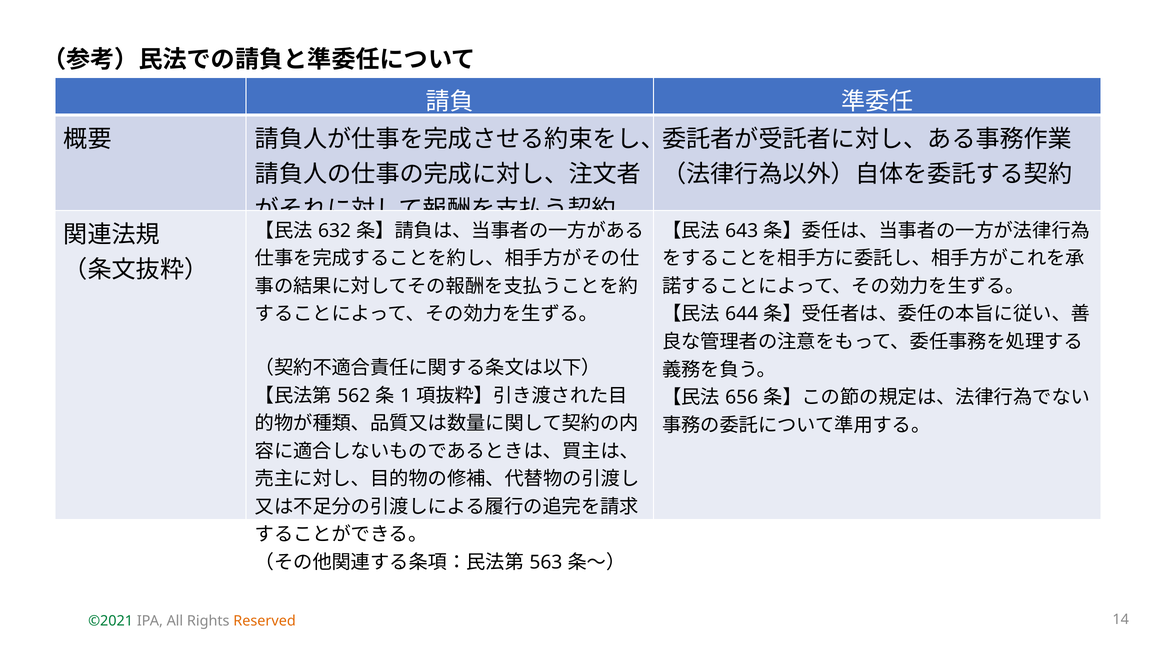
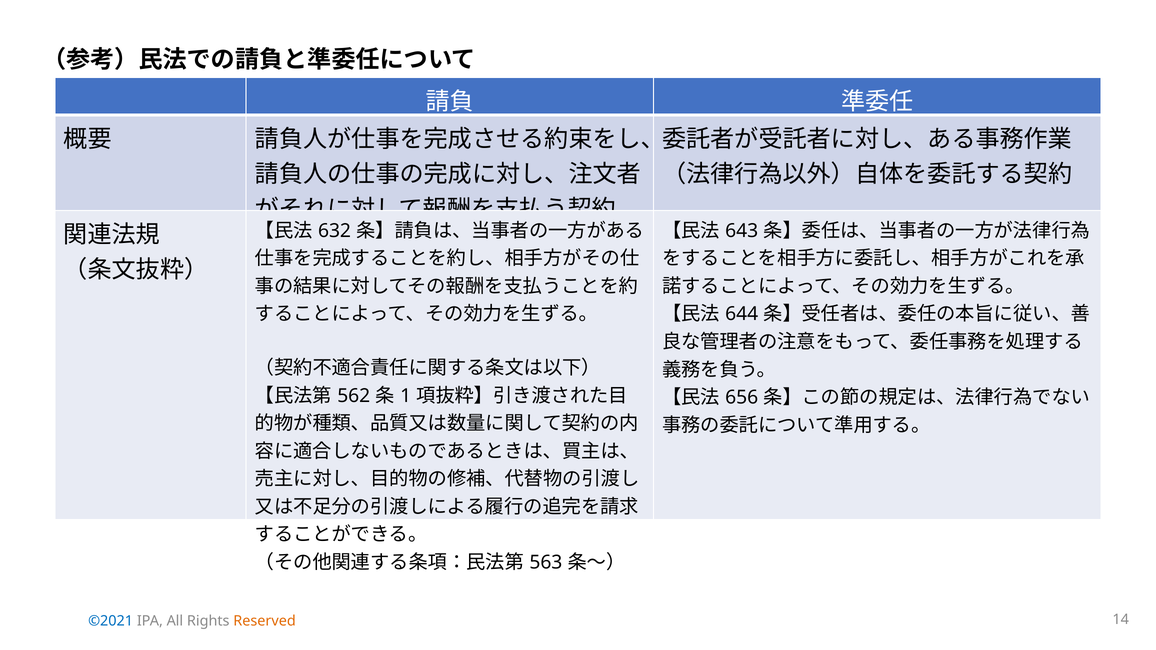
©2021 colour: green -> blue
